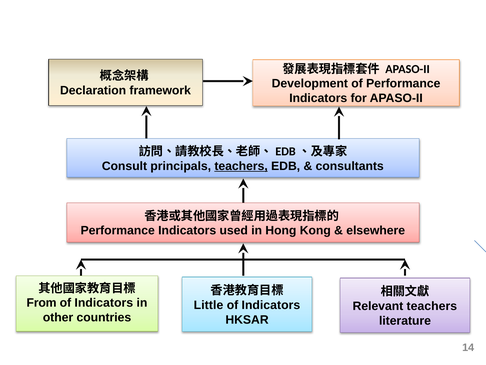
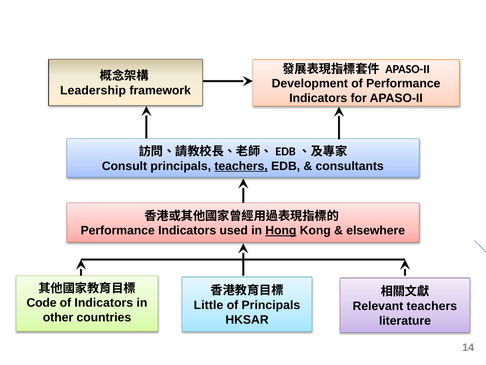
Declaration: Declaration -> Leadership
Hong underline: none -> present
From: From -> Code
Indicators at (271, 305): Indicators -> Principals
